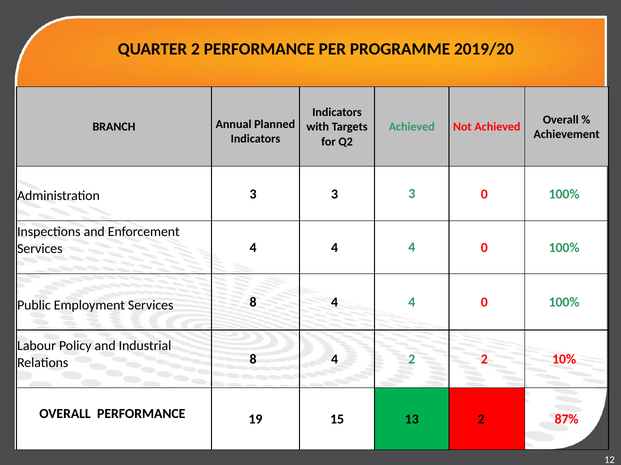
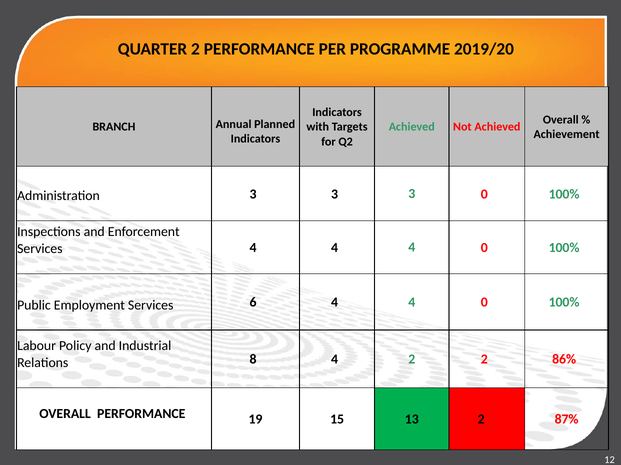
Services 8: 8 -> 6
10%: 10% -> 86%
